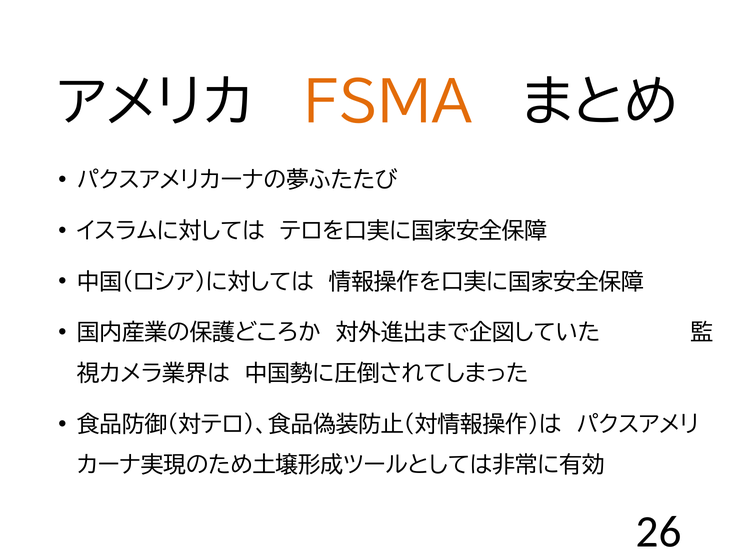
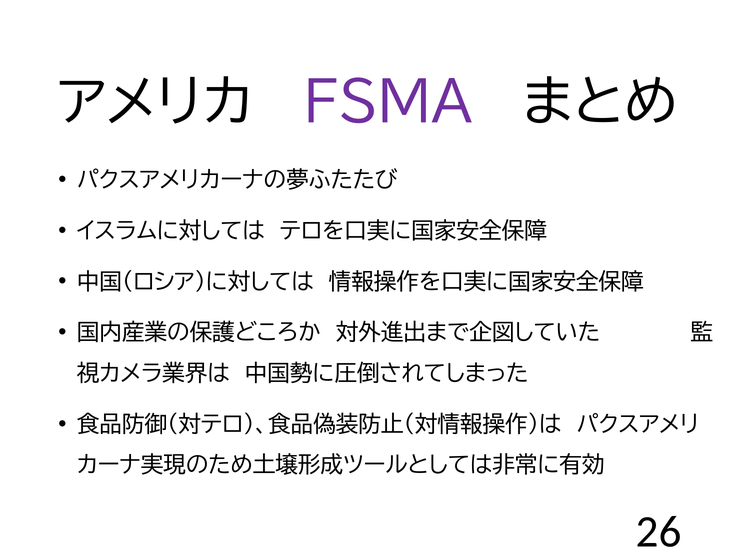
FSMA colour: orange -> purple
